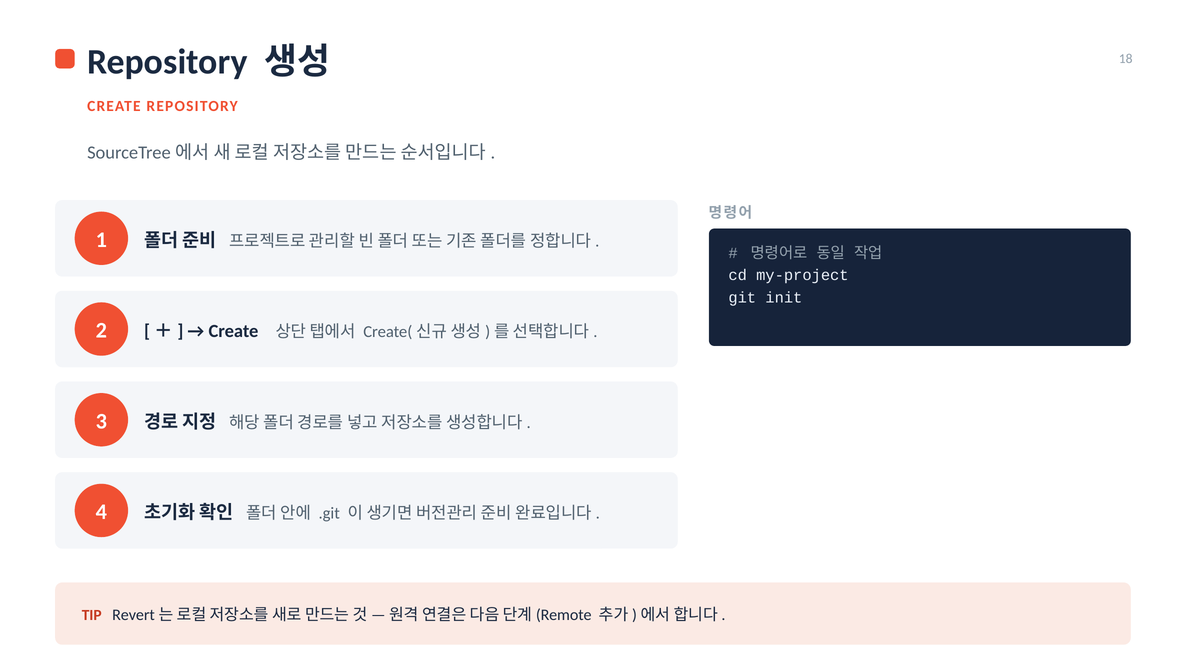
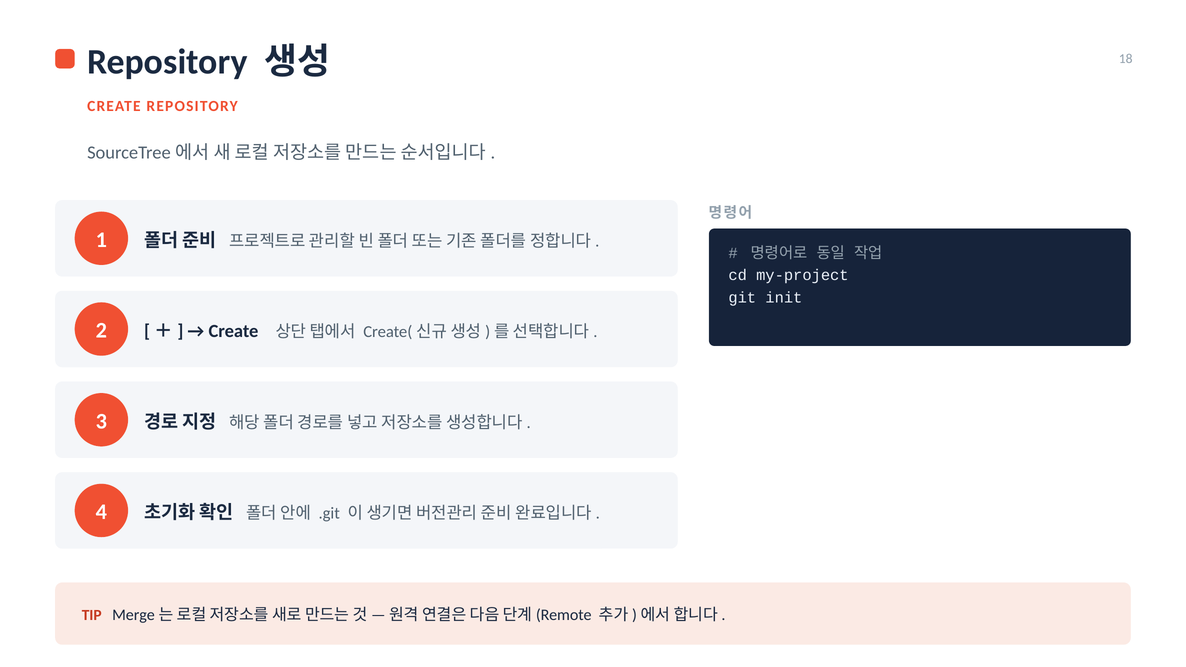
Revert: Revert -> Merge
